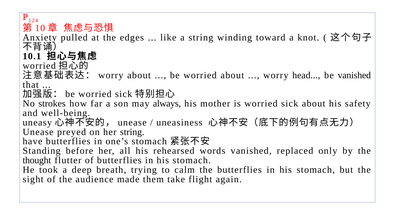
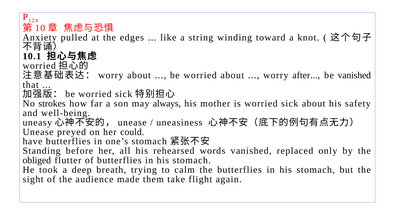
head: head -> after
her string: string -> could
thought: thought -> obliged
